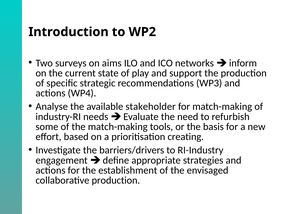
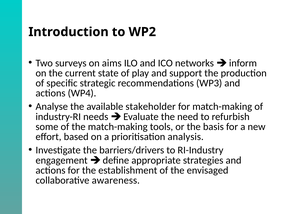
creating: creating -> analysis
collaborative production: production -> awareness
